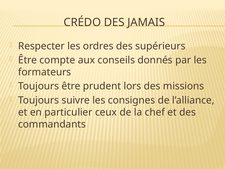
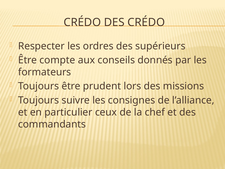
DES JAMAIS: JAMAIS -> CRÉDO
